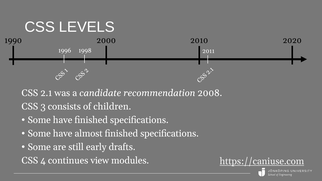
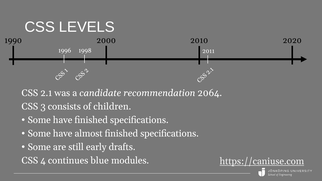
2008: 2008 -> 2064
view: view -> blue
